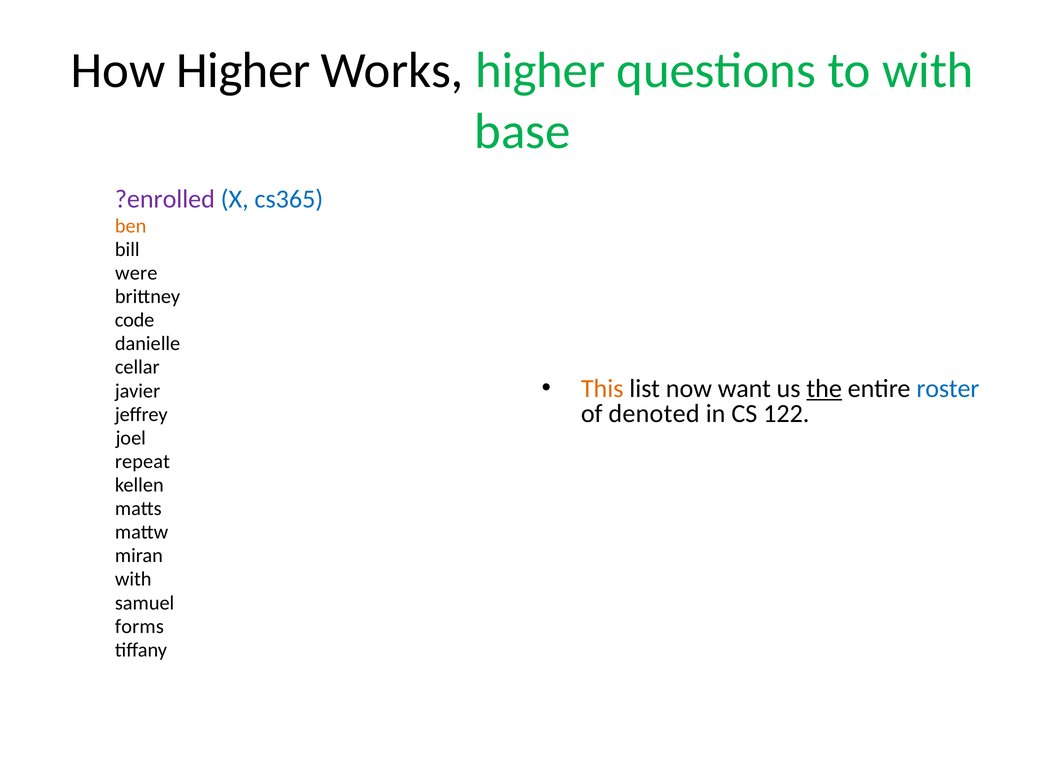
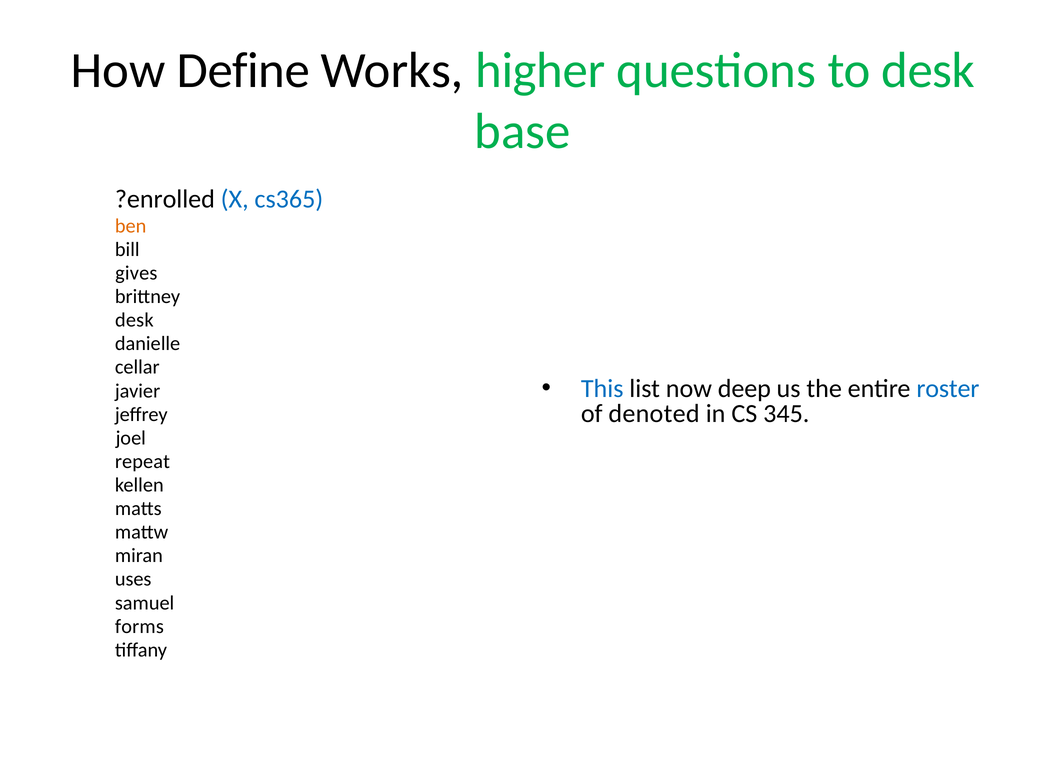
How Higher: Higher -> Define
to with: with -> desk
?enrolled colour: purple -> black
were: were -> gives
code at (135, 320): code -> desk
This colour: orange -> blue
want: want -> deep
the underline: present -> none
122: 122 -> 345
with at (133, 580): with -> uses
